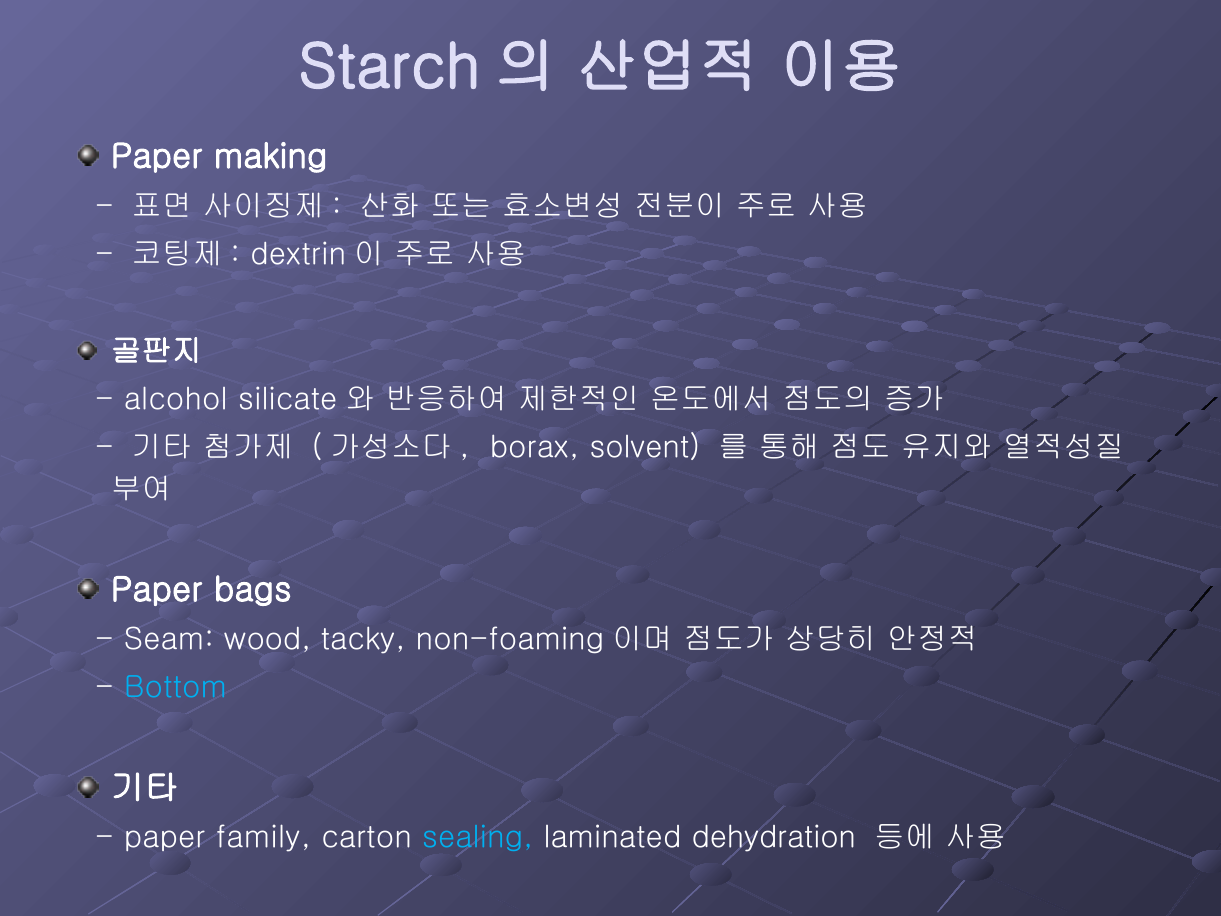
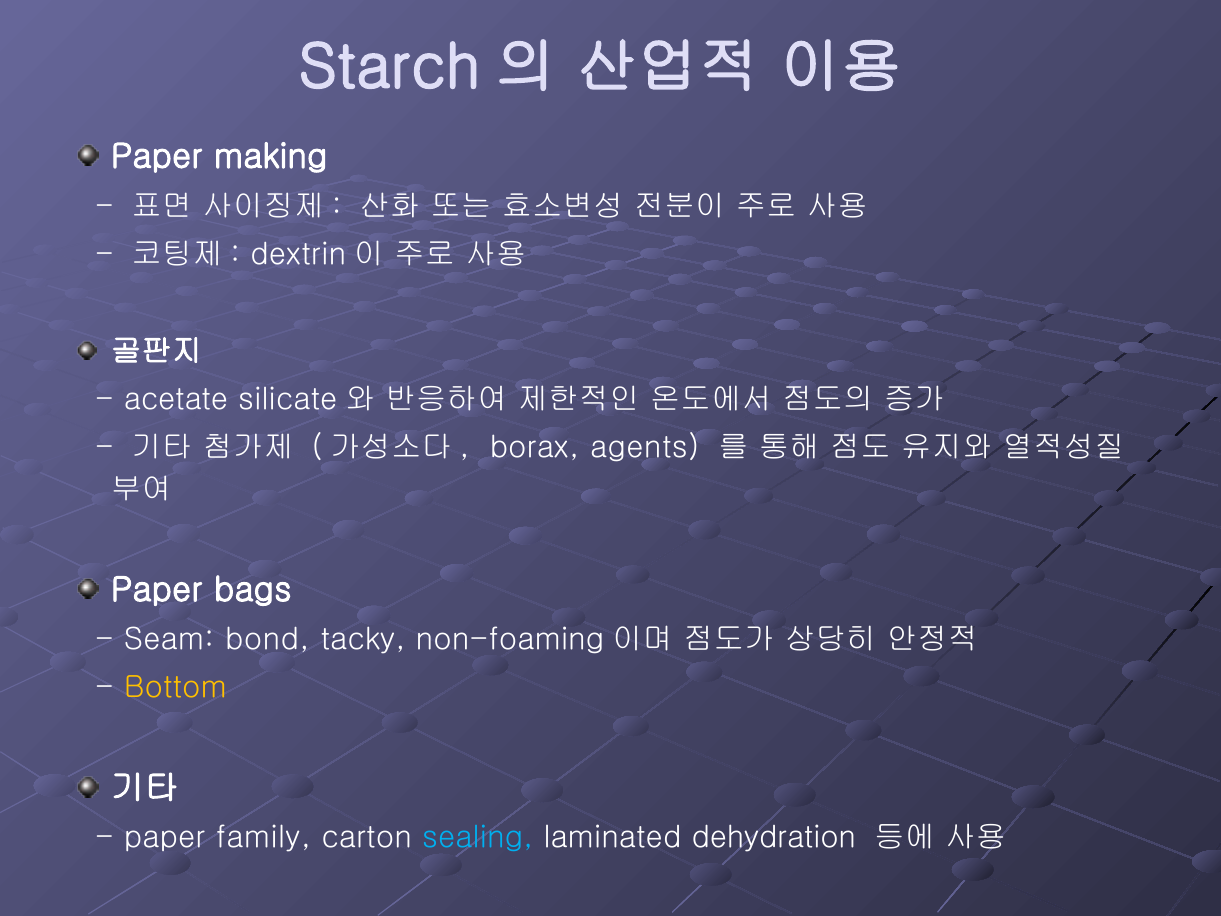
alcohol: alcohol -> acetate
solvent: solvent -> agents
wood: wood -> bond
Bottom colour: light blue -> yellow
